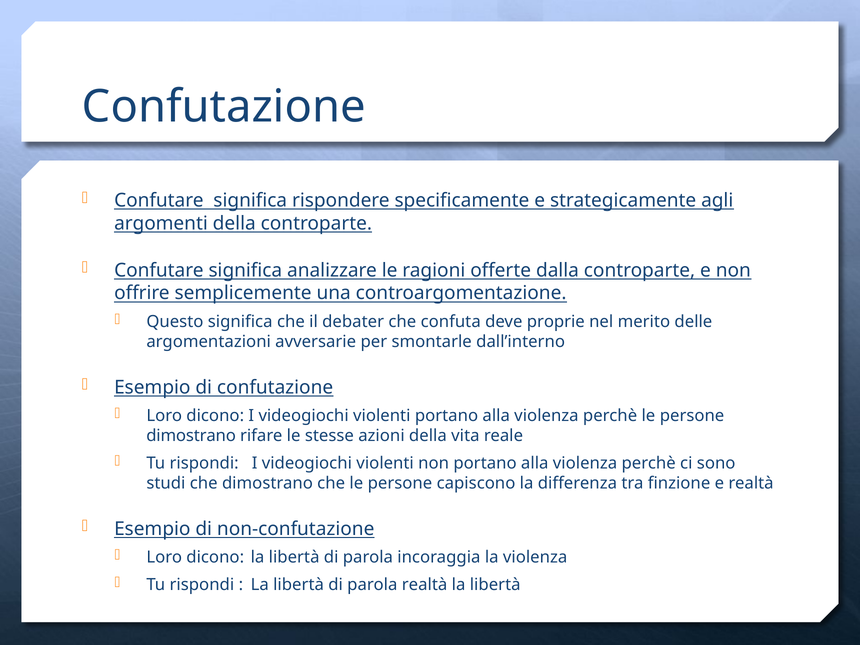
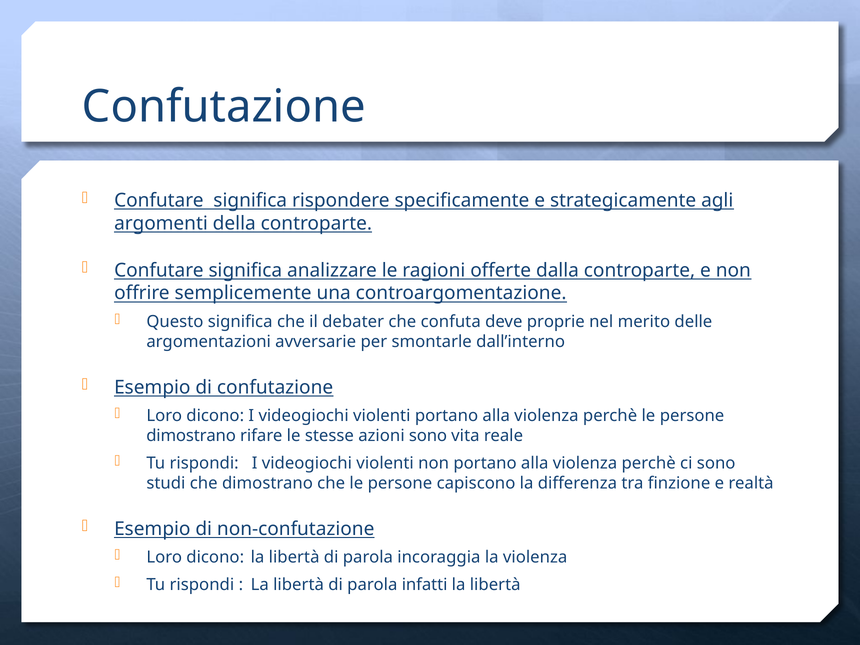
azioni della: della -> sono
parola realtà: realtà -> infatti
